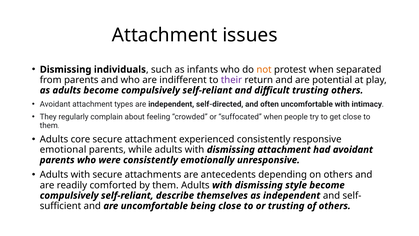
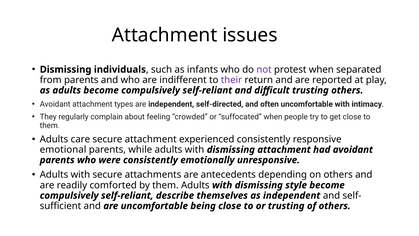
not colour: orange -> purple
potential: potential -> reported
core: core -> care
